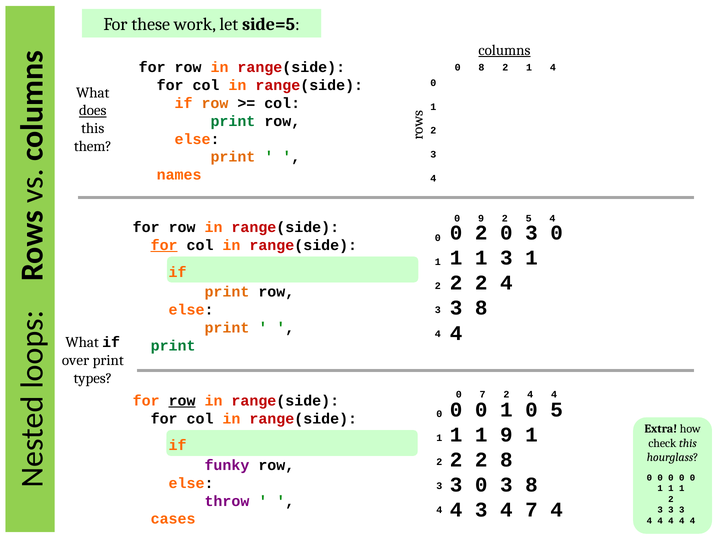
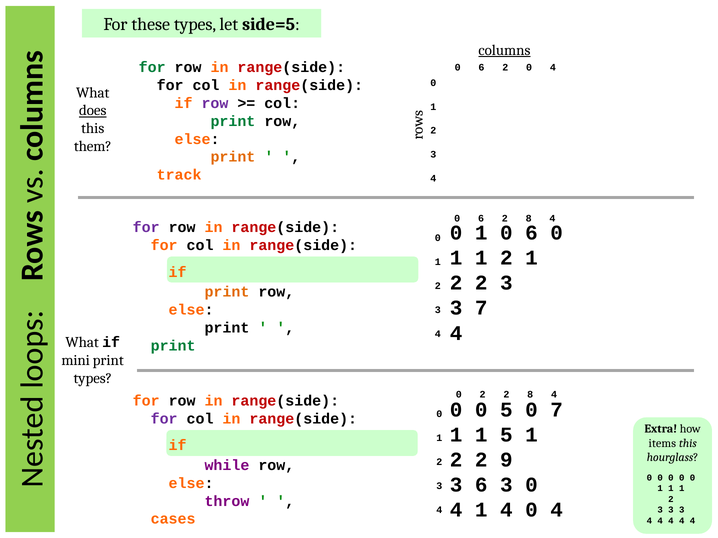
these work: work -> types
for at (152, 67) colour: black -> green
8 at (481, 68): 8 -> 6
2 1: 1 -> 0
row at (215, 103) colour: orange -> purple
names: names -> track
9 at (481, 219): 9 -> 6
5 at (529, 219): 5 -> 8
for at (146, 228) colour: black -> purple
2 at (481, 233): 2 -> 1
3 at (531, 233): 3 -> 6
for at (164, 245) underline: present -> none
3 at (506, 258): 3 -> 2
2 2 4: 4 -> 3
8 at (481, 308): 8 -> 7
print at (227, 328) colour: orange -> black
over: over -> mini
0 7: 7 -> 2
4 at (530, 395): 4 -> 8
row at (182, 401) underline: present -> none
1 at (506, 410): 1 -> 5
0 5: 5 -> 7
for at (164, 419) colour: black -> purple
1 9: 9 -> 5
check: check -> items
2 8: 8 -> 9
funky: funky -> while
0 at (481, 485): 0 -> 6
8 at (531, 485): 8 -> 0
3 at (481, 511): 3 -> 1
7 at (531, 511): 7 -> 0
